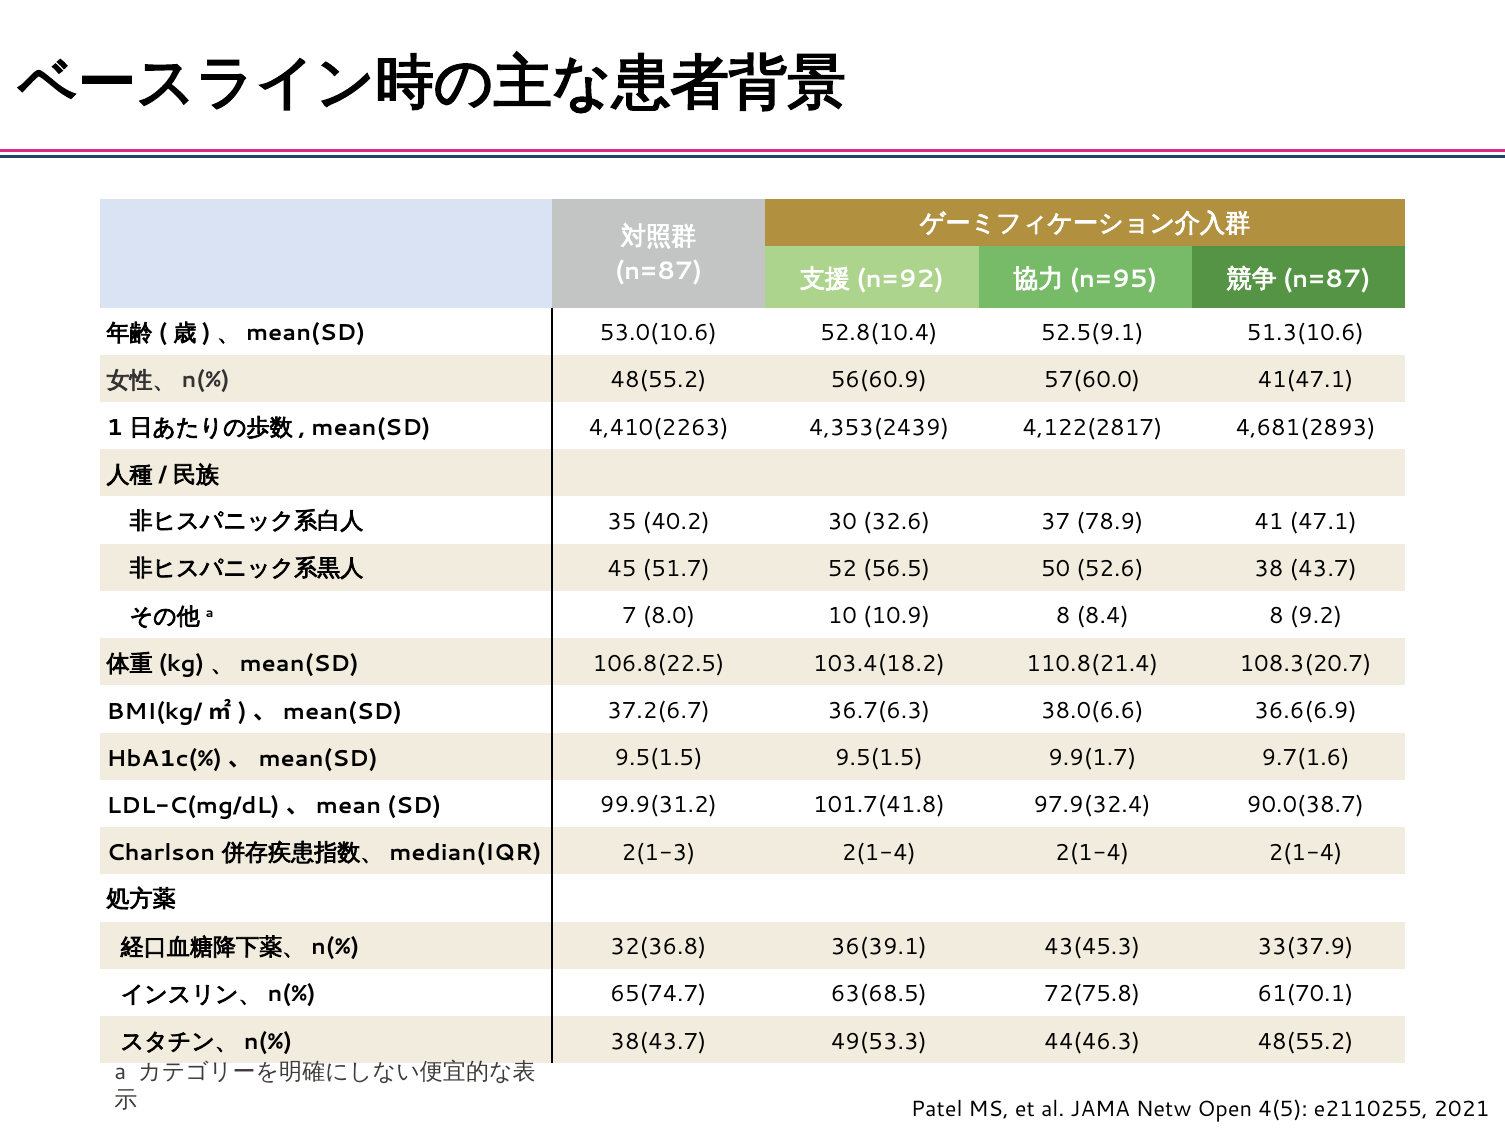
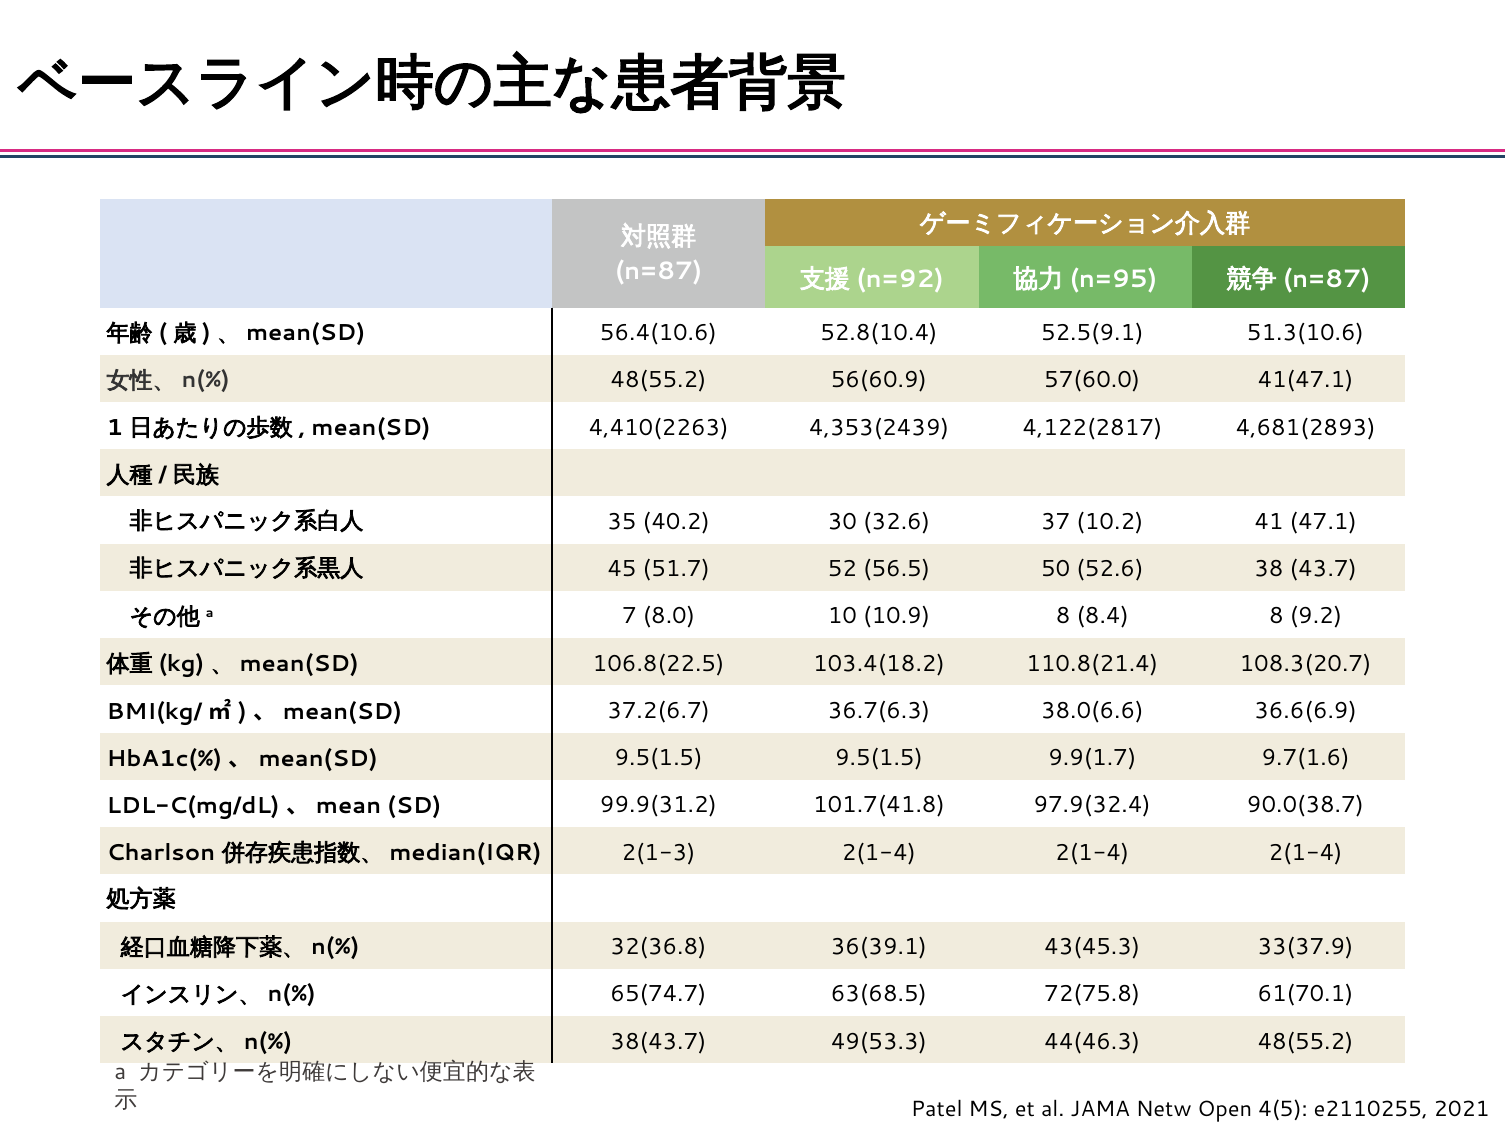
53.0(10.6: 53.0(10.6 -> 56.4(10.6
78.9: 78.9 -> 10.2
